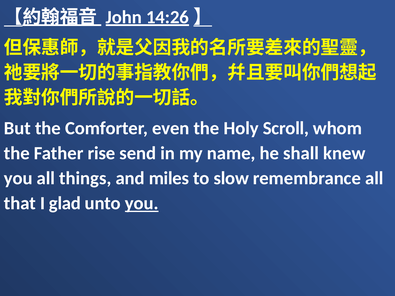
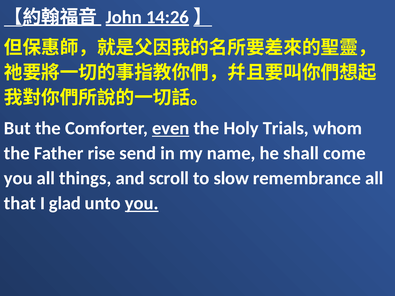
even underline: none -> present
Scroll: Scroll -> Trials
knew: knew -> come
miles: miles -> scroll
